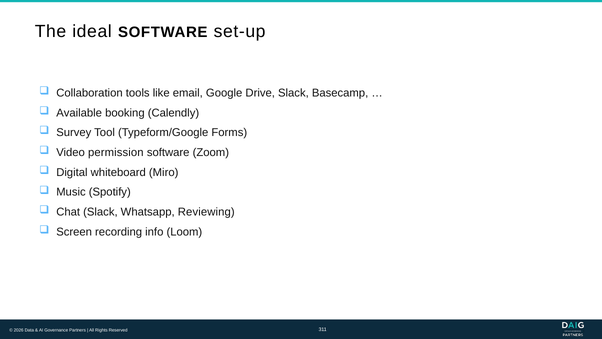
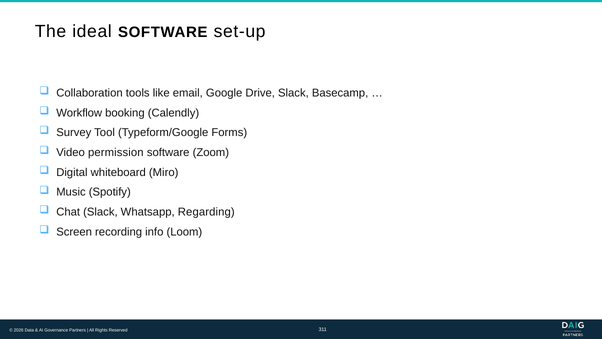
Available: Available -> Workflow
Reviewing: Reviewing -> Regarding
